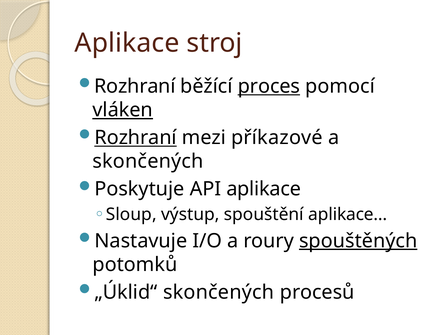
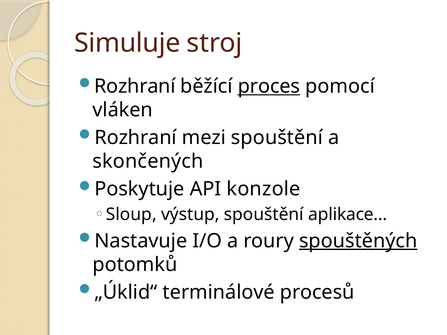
Aplikace at (127, 43): Aplikace -> Simuluje
vláken underline: present -> none
Rozhraní at (136, 138) underline: present -> none
mezi příkazové: příkazové -> spouštění
API aplikace: aplikace -> konzole
„Úklid“ skončených: skončených -> terminálové
